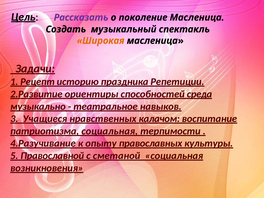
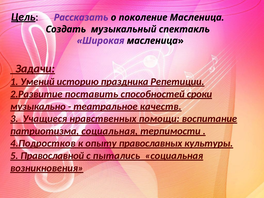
Широкая colour: orange -> purple
Рецепт: Рецепт -> Умений
ориентиры: ориентиры -> поставить
среда: среда -> сроки
навыков: навыков -> качеств
калачом: калачом -> помощи
4.Разучивание: 4.Разучивание -> 4.Подростков
сметаной: сметаной -> пытались
